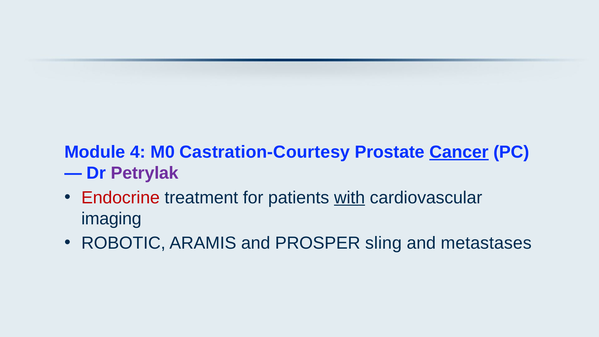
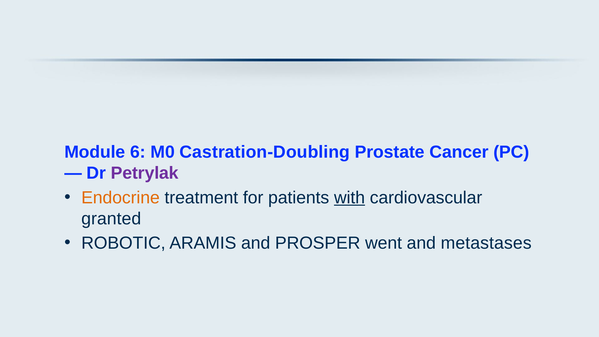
4: 4 -> 6
Castration-Courtesy: Castration-Courtesy -> Castration-Doubling
Cancer underline: present -> none
Endocrine colour: red -> orange
imaging: imaging -> granted
sling: sling -> went
